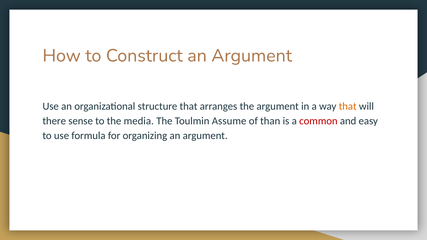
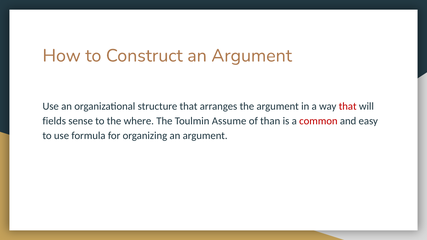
that at (348, 106) colour: orange -> red
there: there -> fields
media: media -> where
